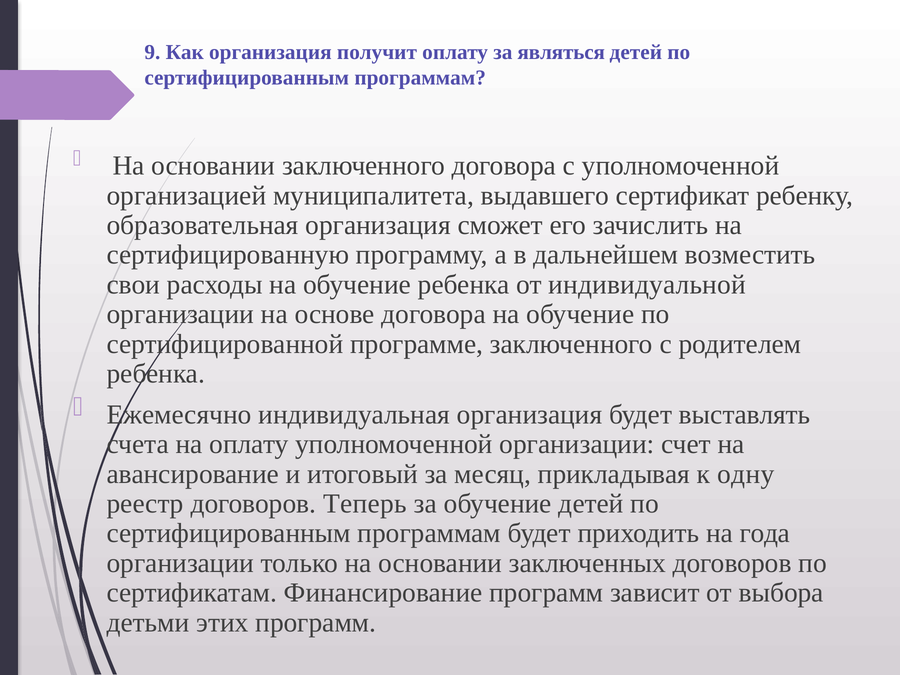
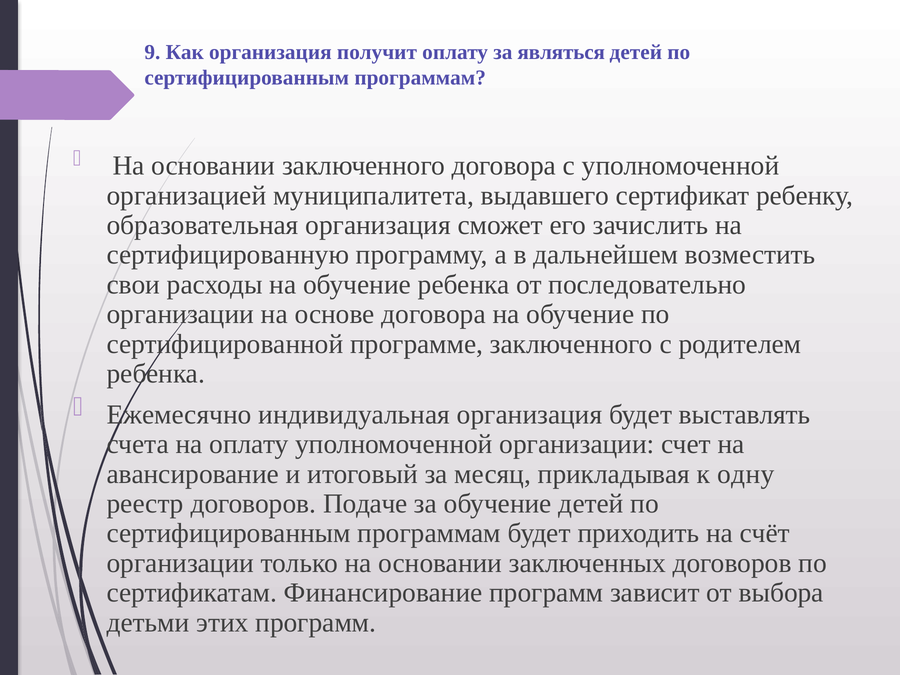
индивидуальной: индивидуальной -> последовательно
Теперь: Теперь -> Подаче
года: года -> счёт
